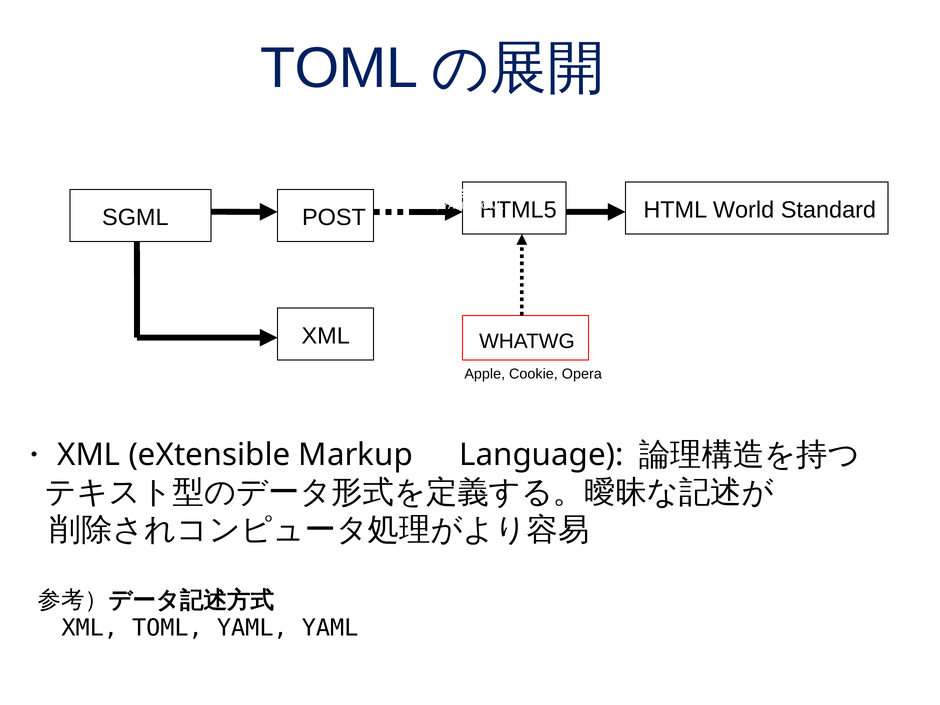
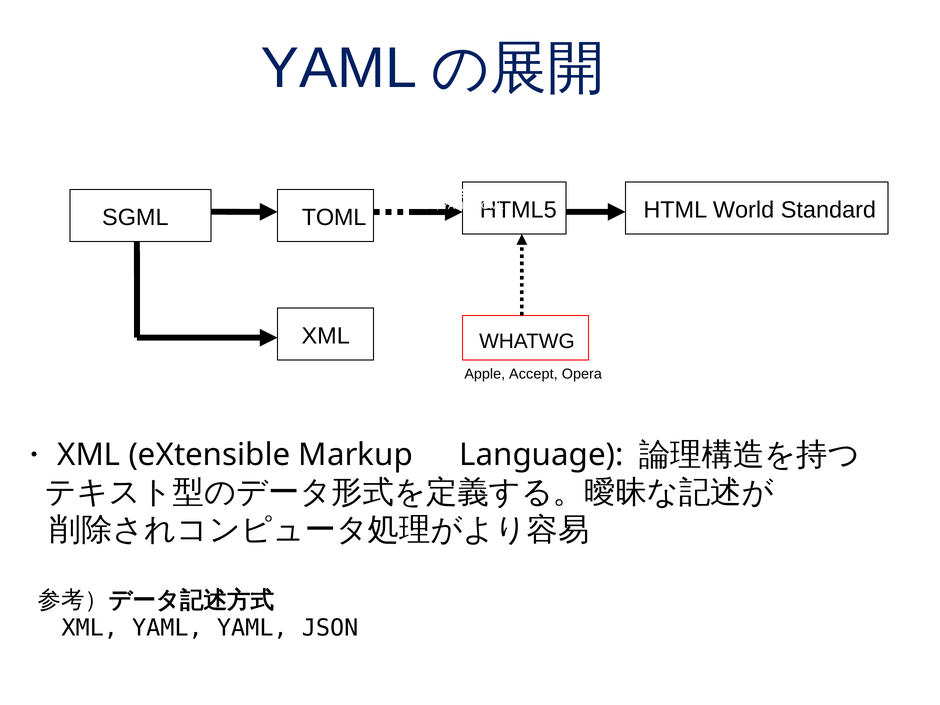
TOML at (339, 68): TOML -> YAML
SGML POST: POST -> TOML
Cookie: Cookie -> Accept
XML TOML: TOML -> YAML
YAML YAML: YAML -> JSON
